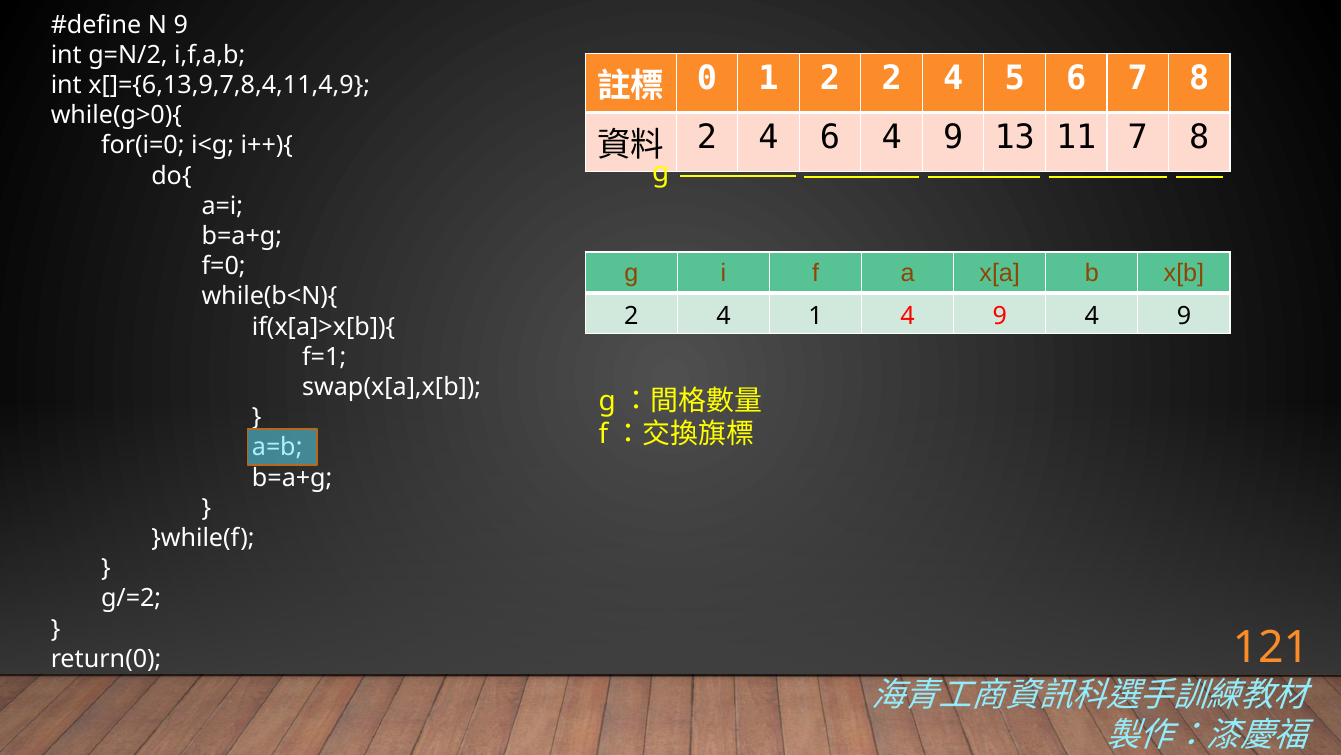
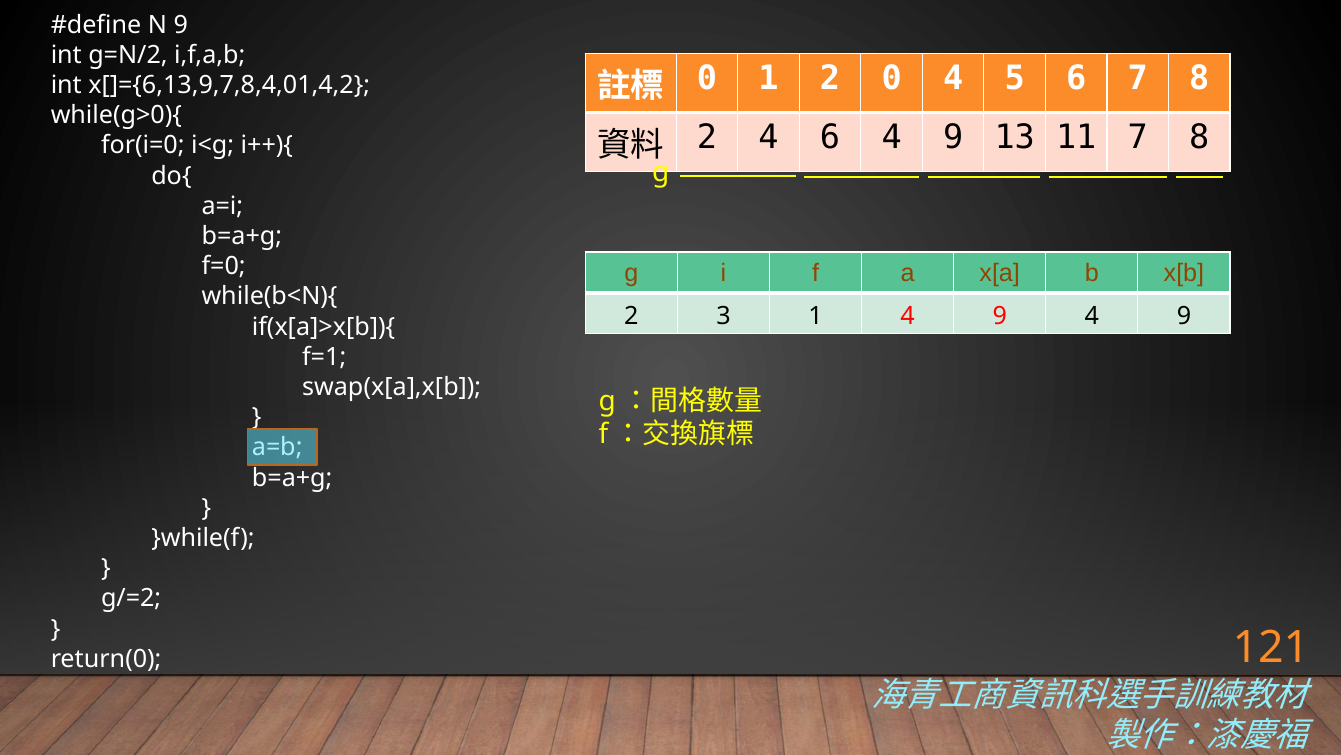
2 2: 2 -> 0
x[]={6,13,9,7,8,4,11,4,9: x[]={6,13,9,7,8,4,11,4,9 -> x[]={6,13,9,7,8,4,01,4,2
4 at (723, 316): 4 -> 3
